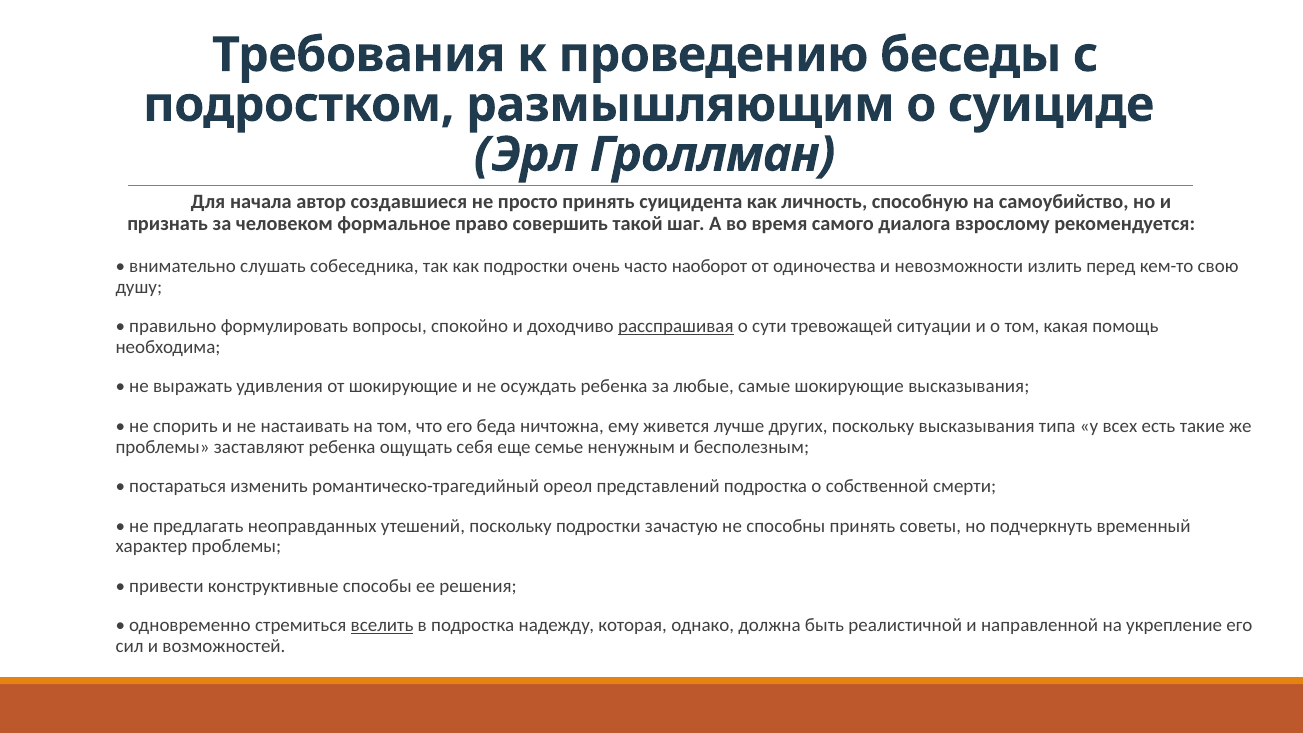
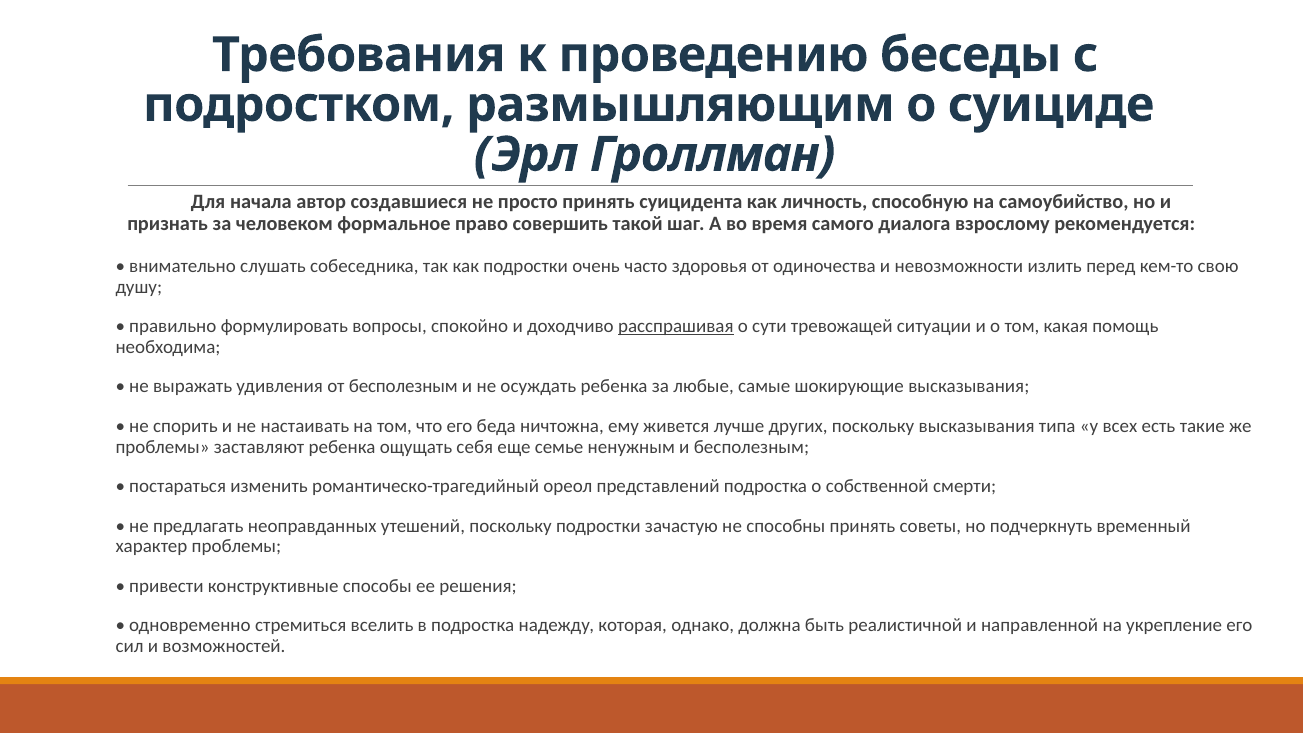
наоборот: наоборот -> здоровья
от шокирующие: шокирующие -> бесполезным
вселить underline: present -> none
